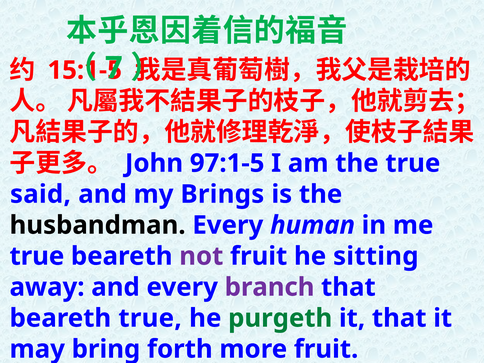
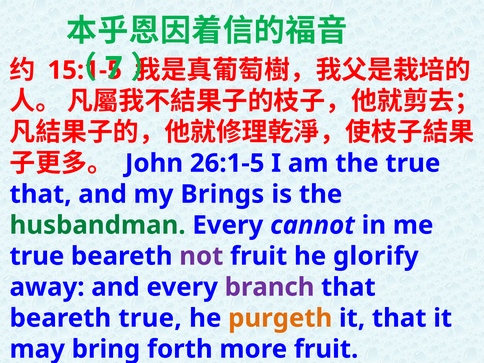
97:1-5: 97:1-5 -> 26:1-5
said at (40, 194): said -> that
husbandman colour: black -> green
human: human -> cannot
sitting: sitting -> glorify
purgeth colour: green -> orange
